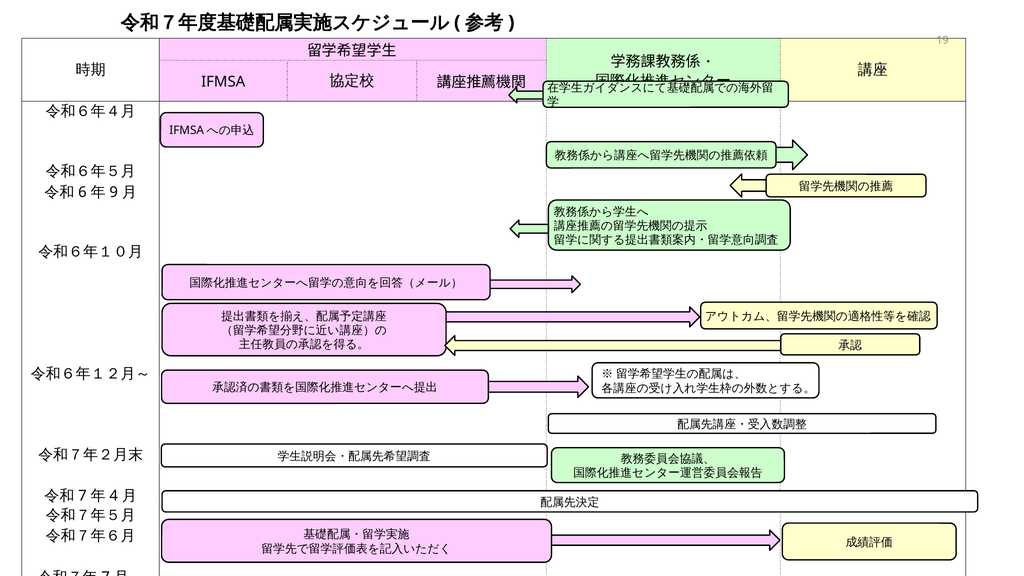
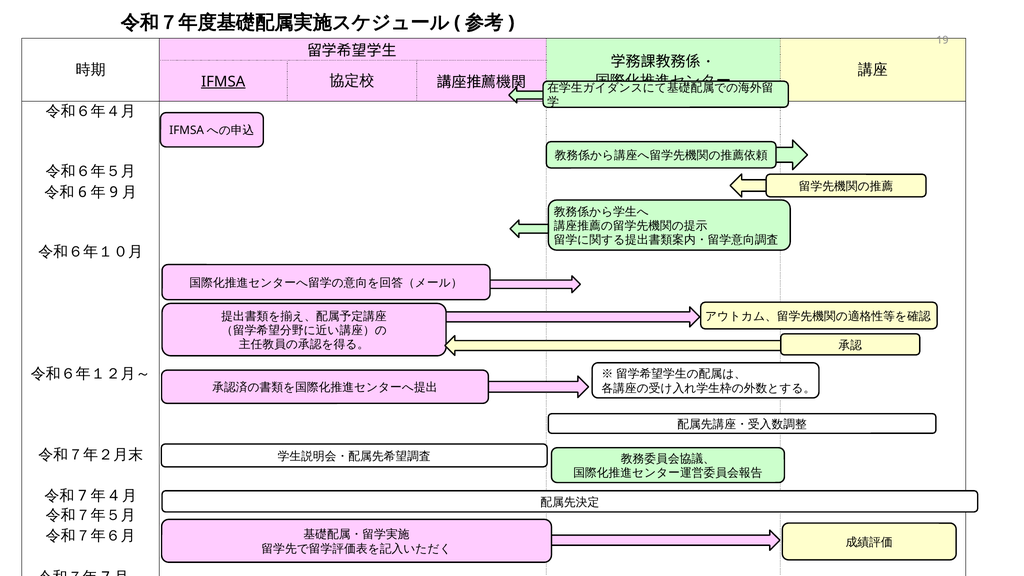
IFMSA underline: none -> present
